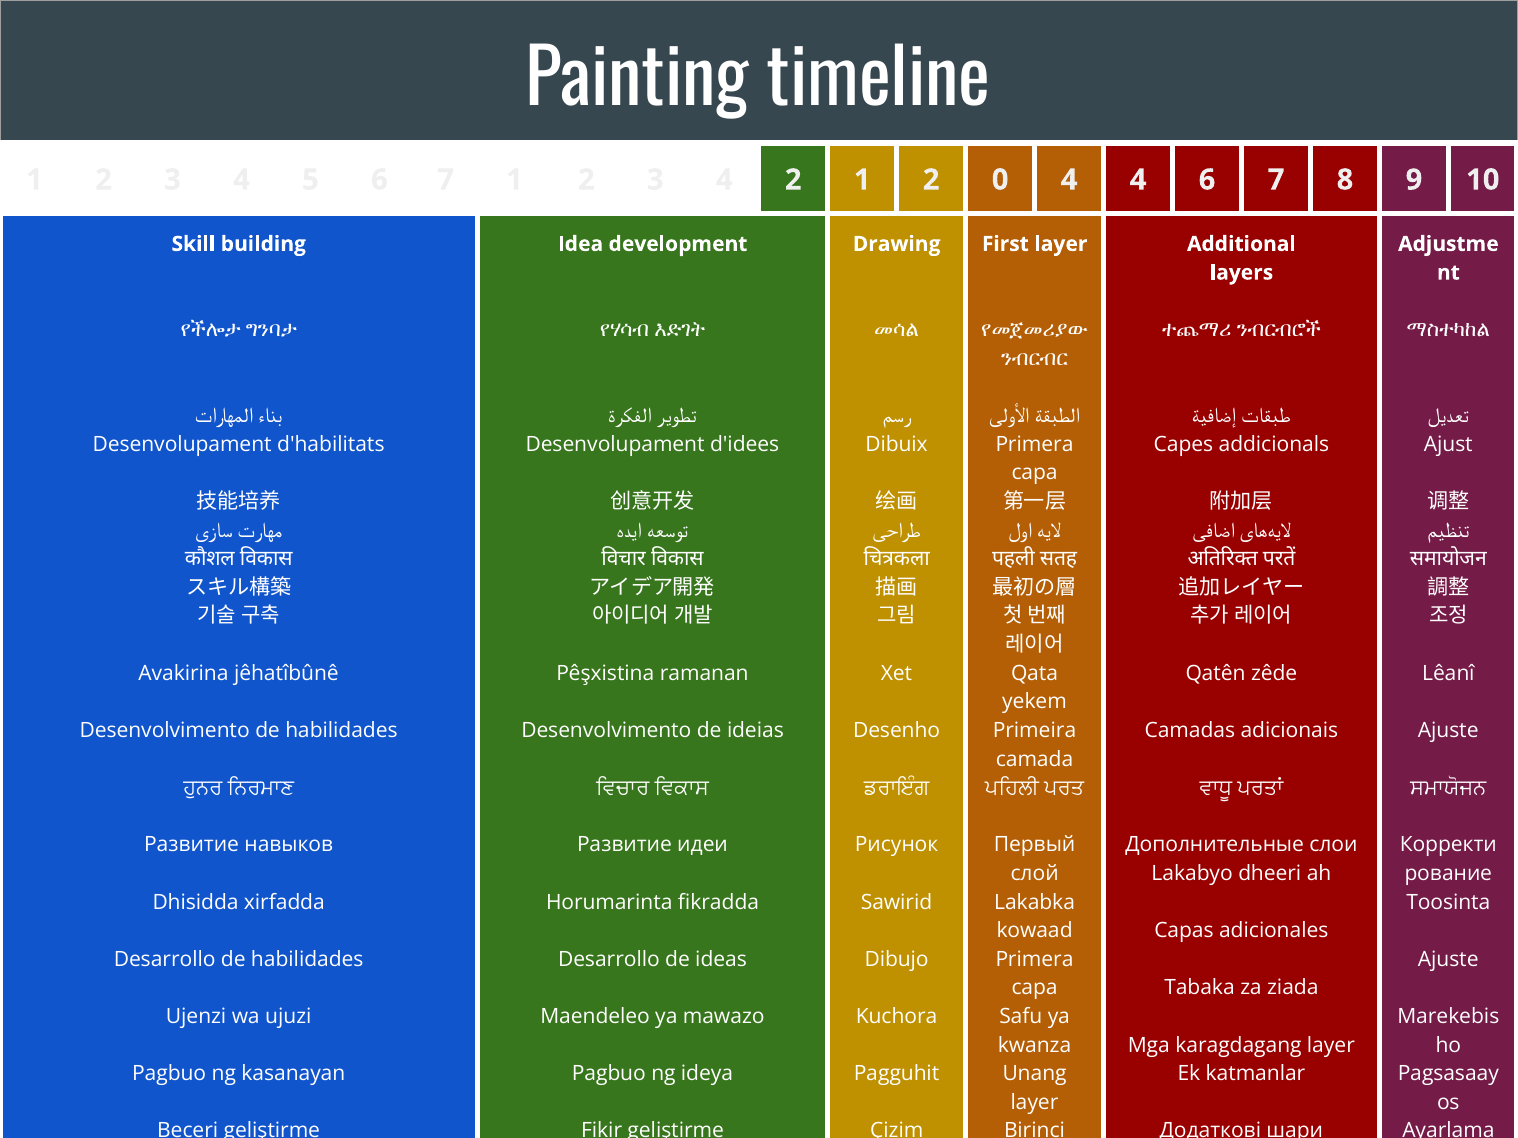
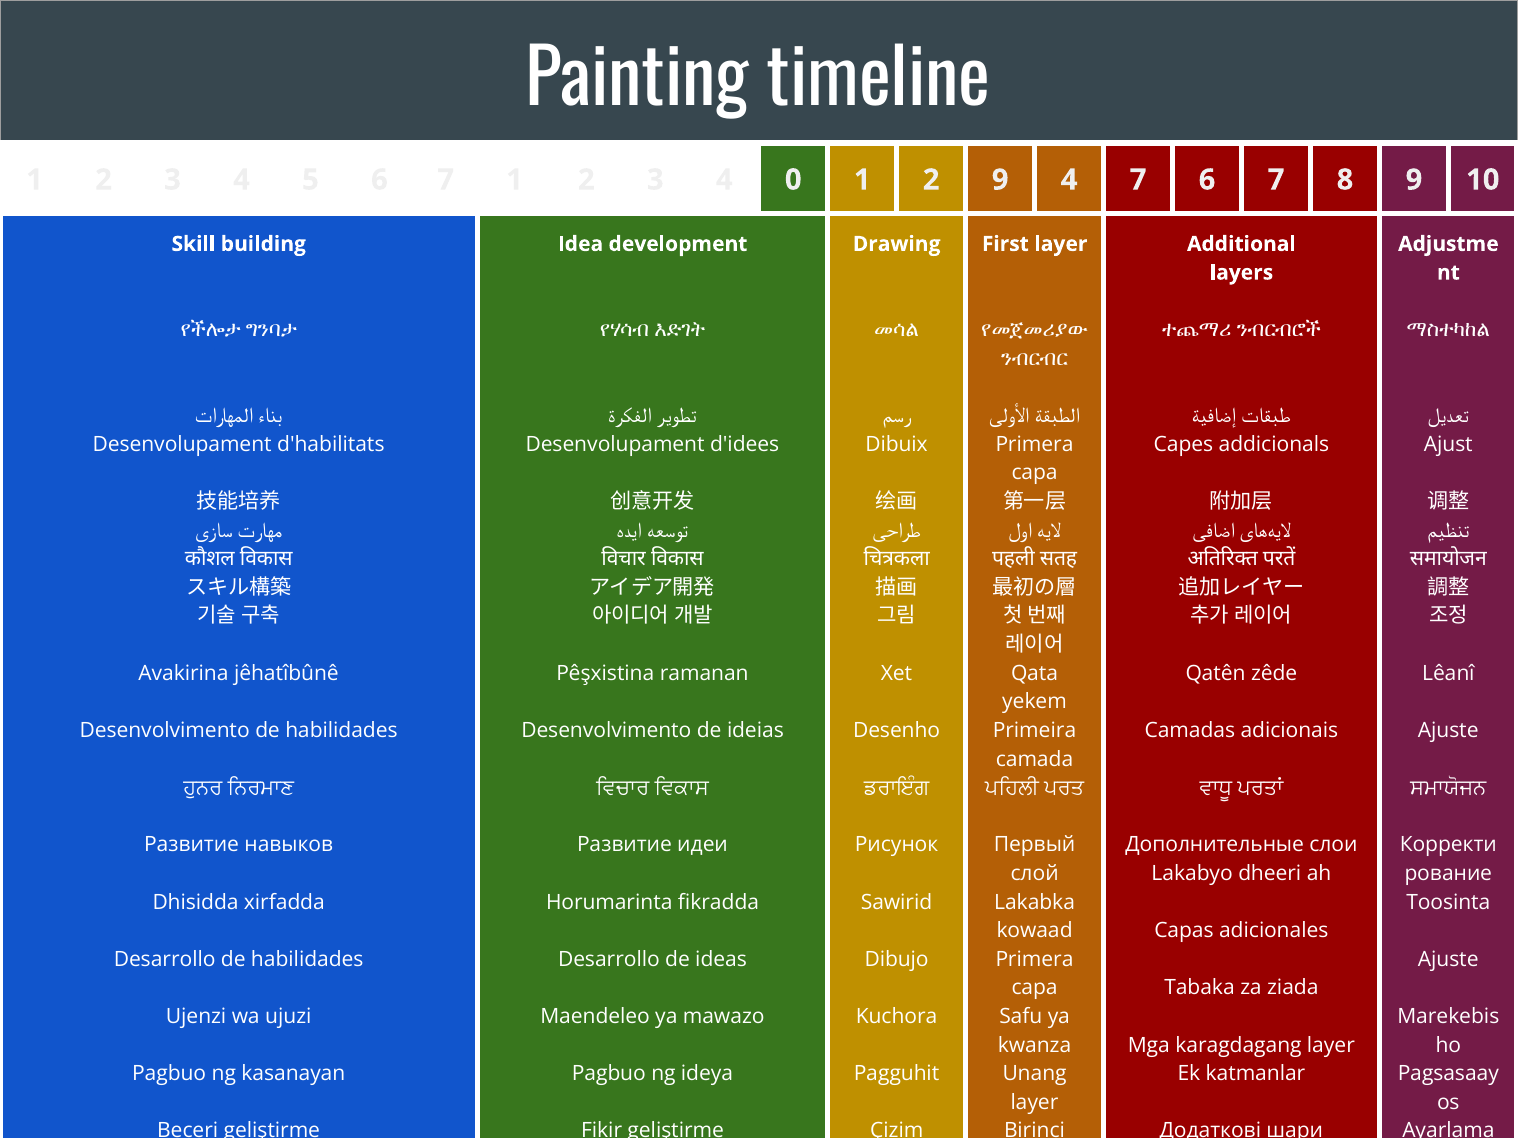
4 2: 2 -> 0
2 0: 0 -> 9
4 4: 4 -> 7
